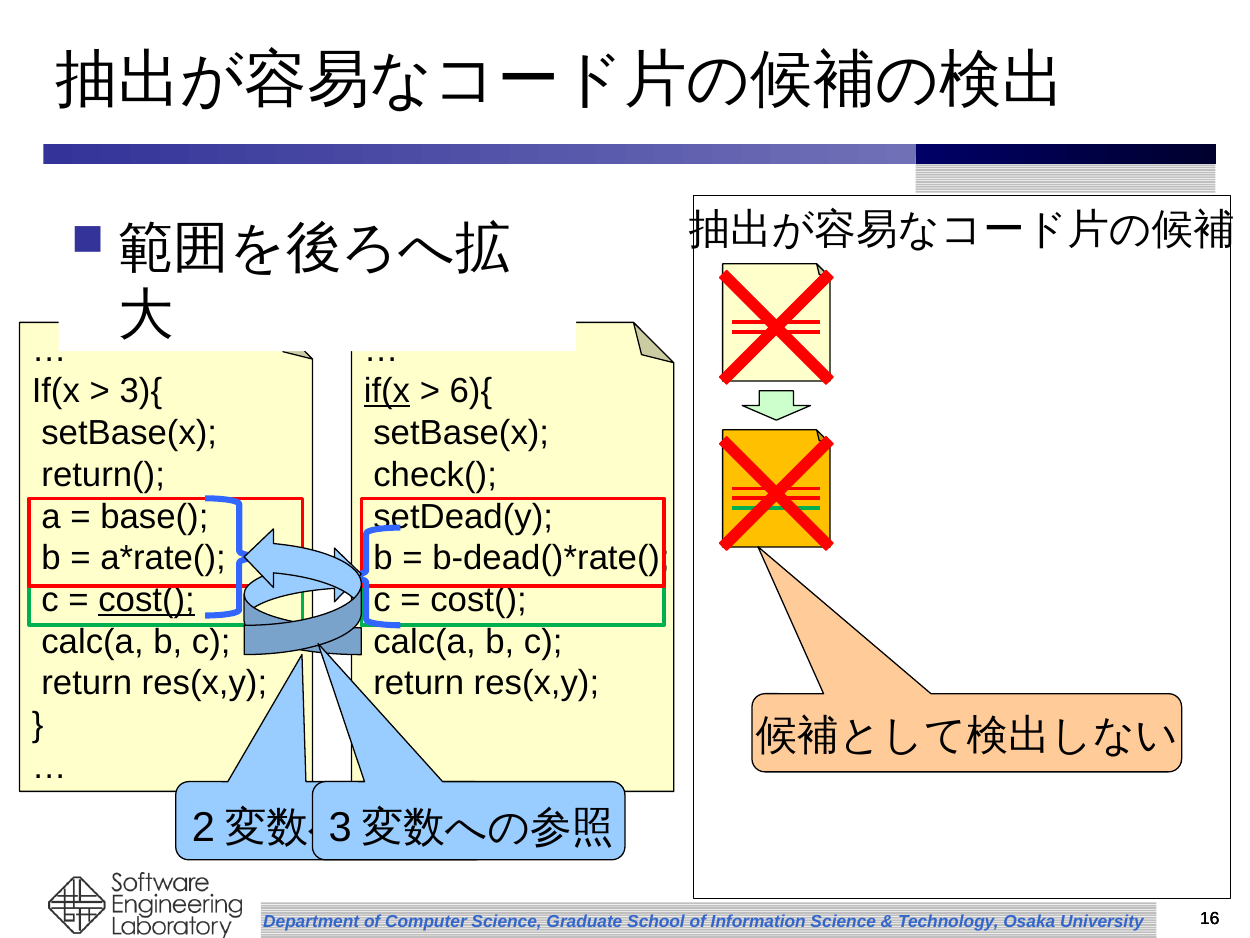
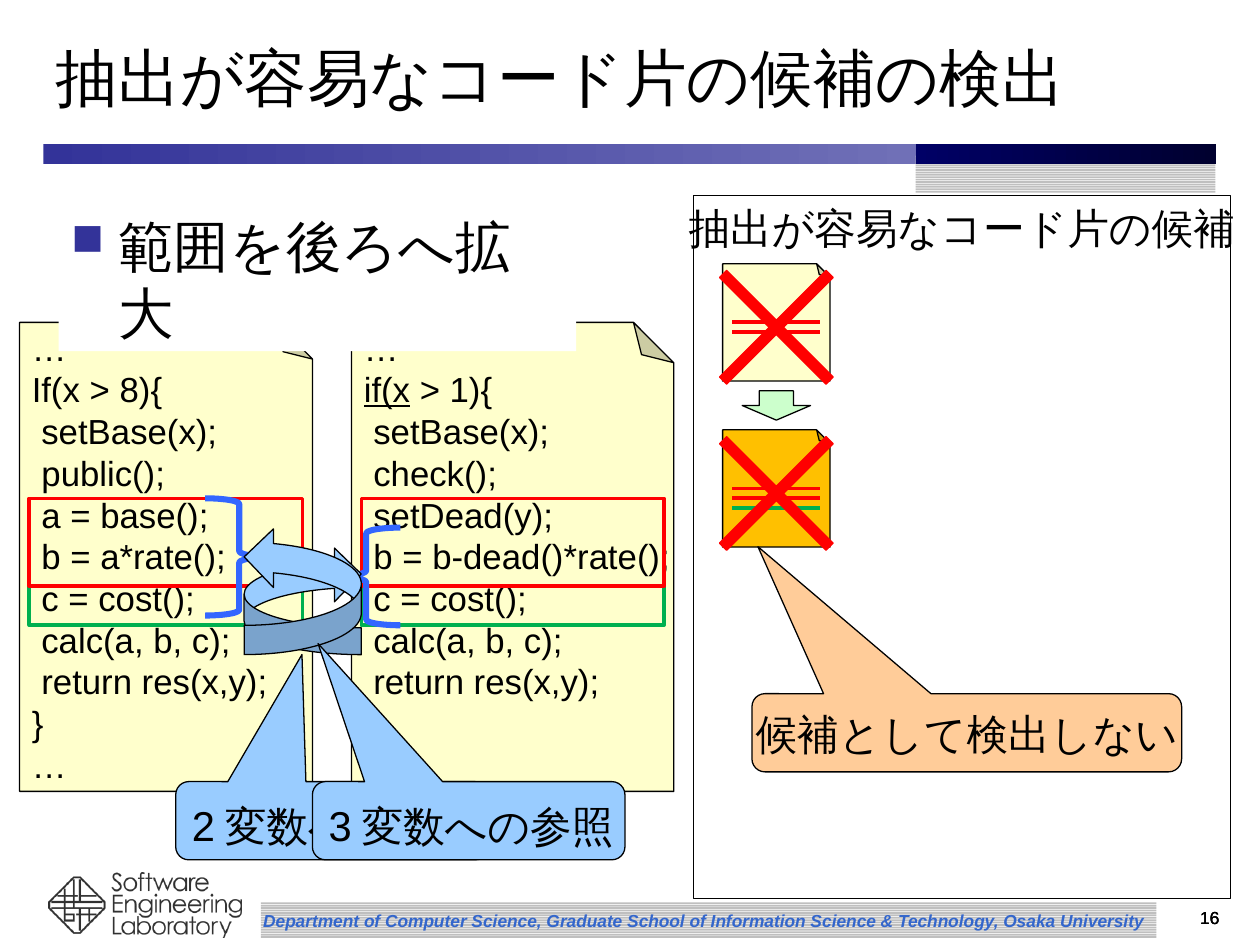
3){: 3){ -> 8){
6){: 6){ -> 1){
return(: return( -> public(
cost( at (147, 600) underline: present -> none
